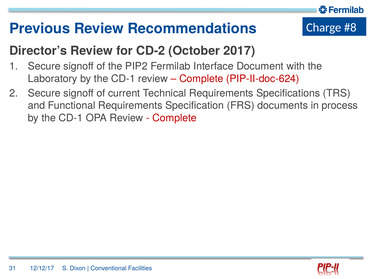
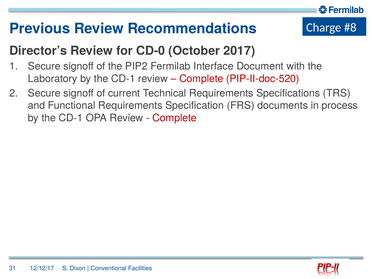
CD-2: CD-2 -> CD-0
PIP-II-doc-624: PIP-II-doc-624 -> PIP-II-doc-520
